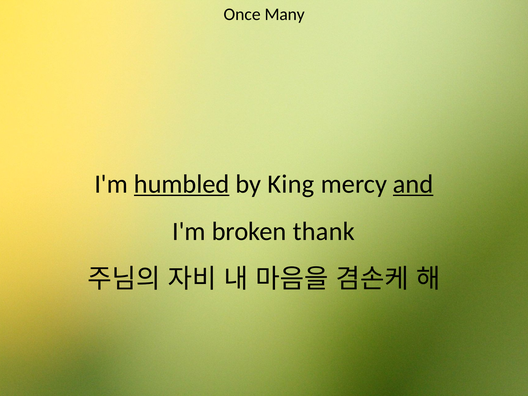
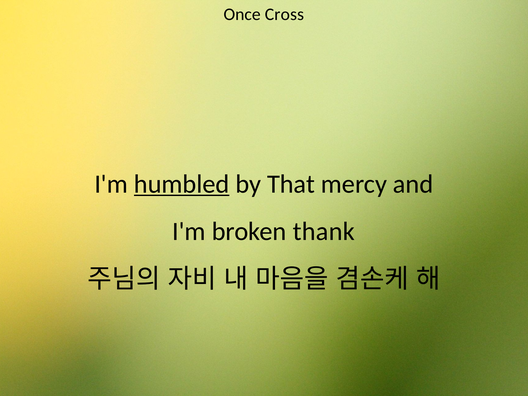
Many: Many -> Cross
King: King -> That
and underline: present -> none
